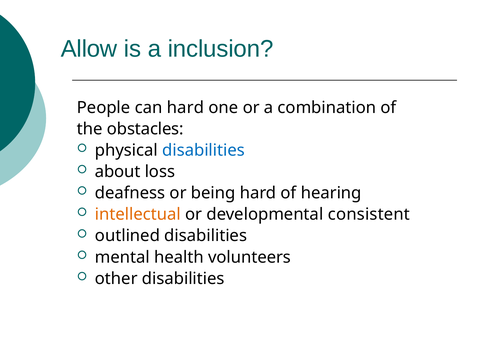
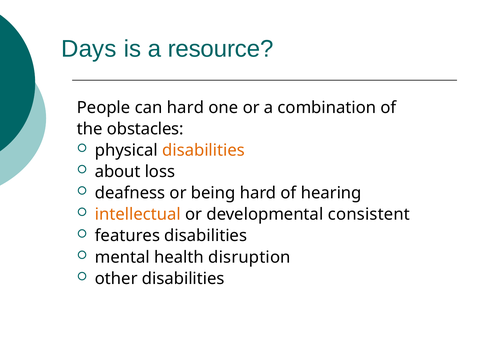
Allow: Allow -> Days
inclusion: inclusion -> resource
disabilities at (204, 150) colour: blue -> orange
outlined: outlined -> features
volunteers: volunteers -> disruption
